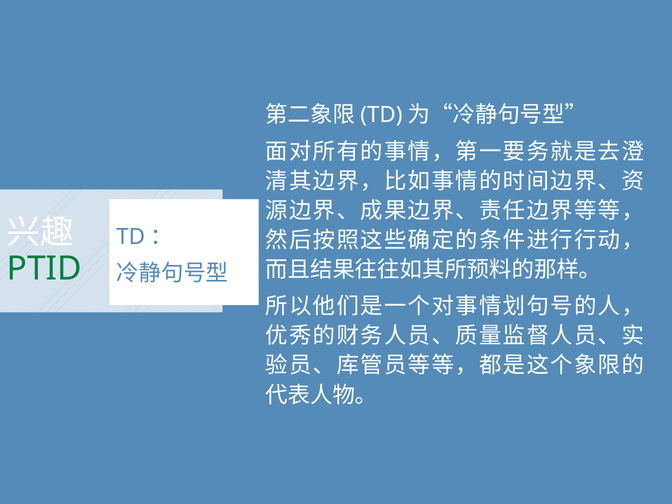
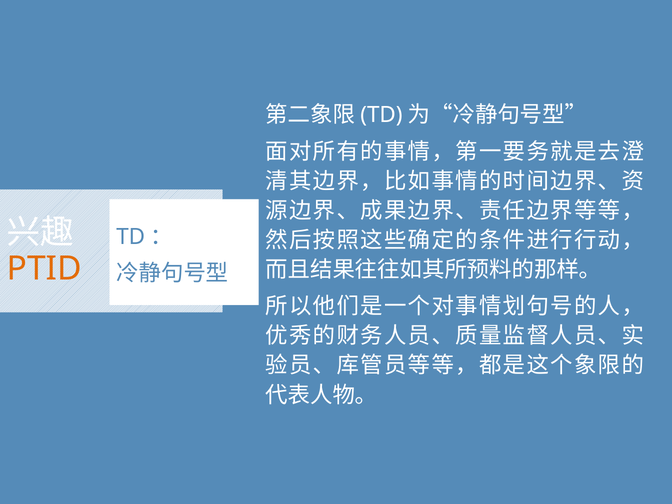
PTID colour: green -> orange
